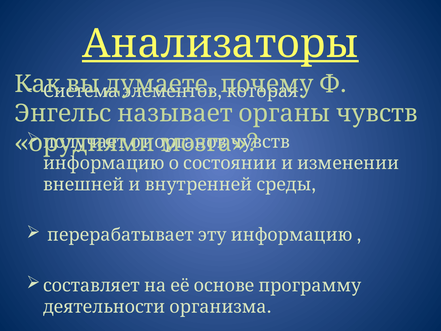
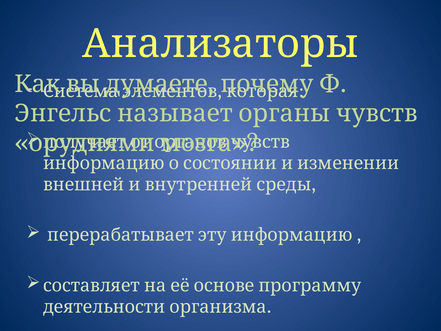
Анализаторы underline: present -> none
